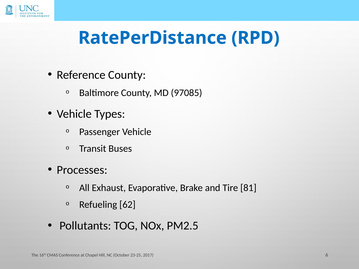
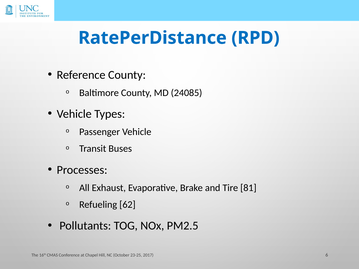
97085: 97085 -> 24085
